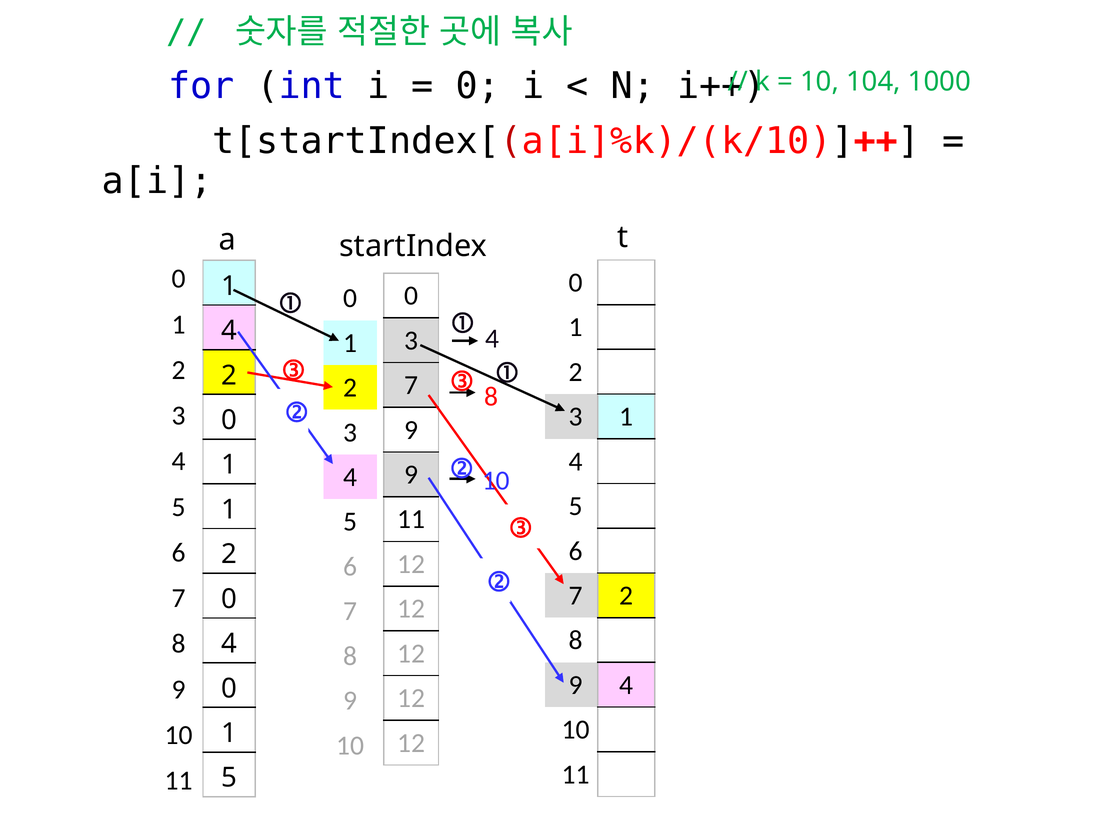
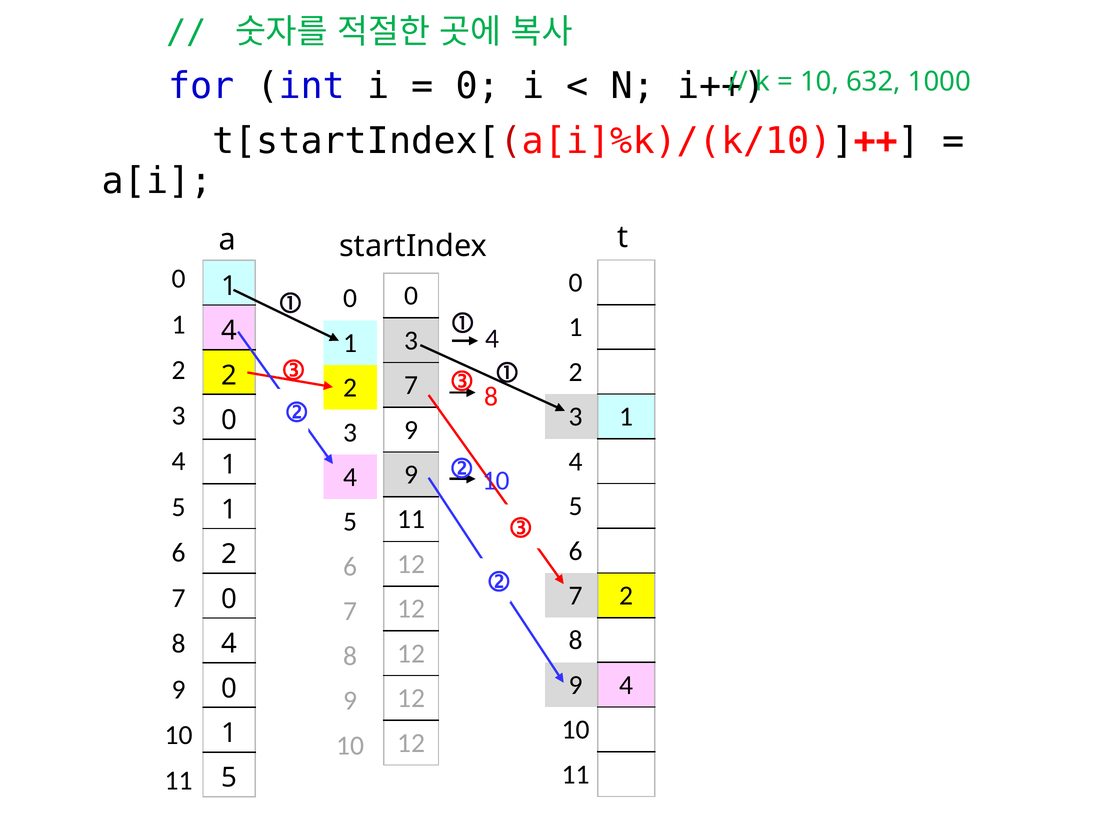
104: 104 -> 632
